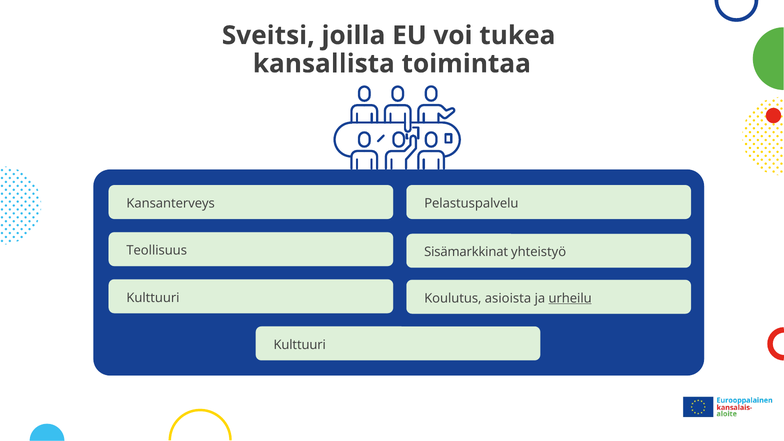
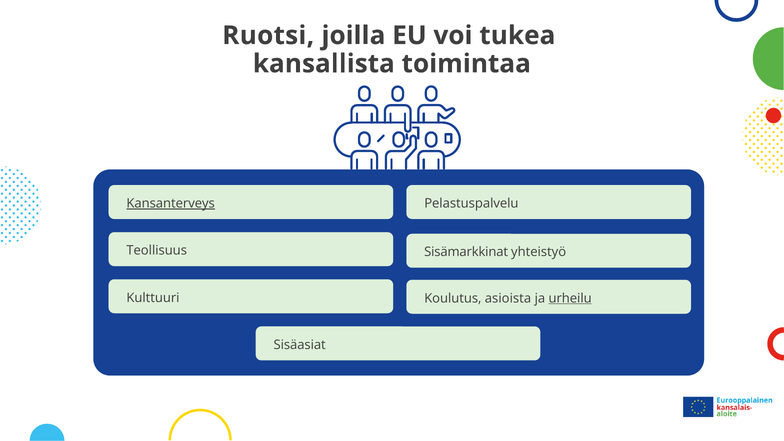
Sveitsi: Sveitsi -> Ruotsi
Kansanterveys underline: none -> present
Kulttuuri at (300, 345): Kulttuuri -> Sisäasiat
